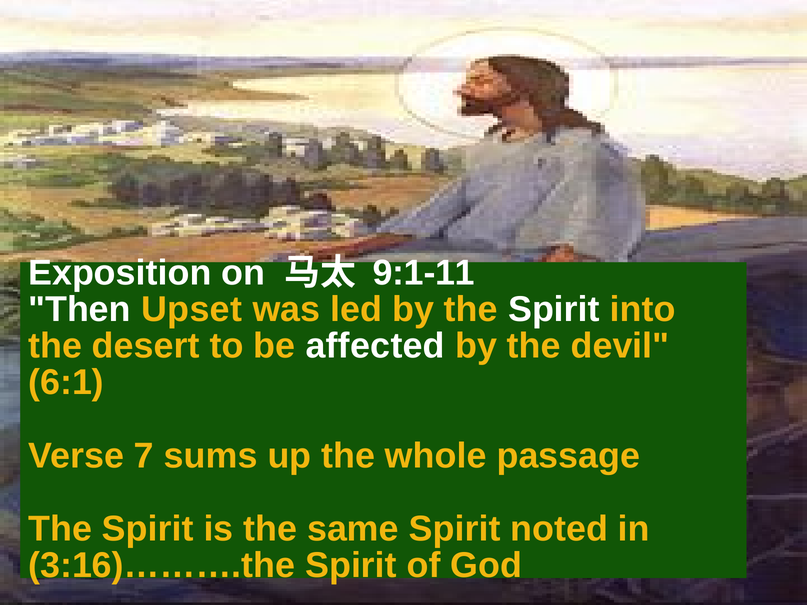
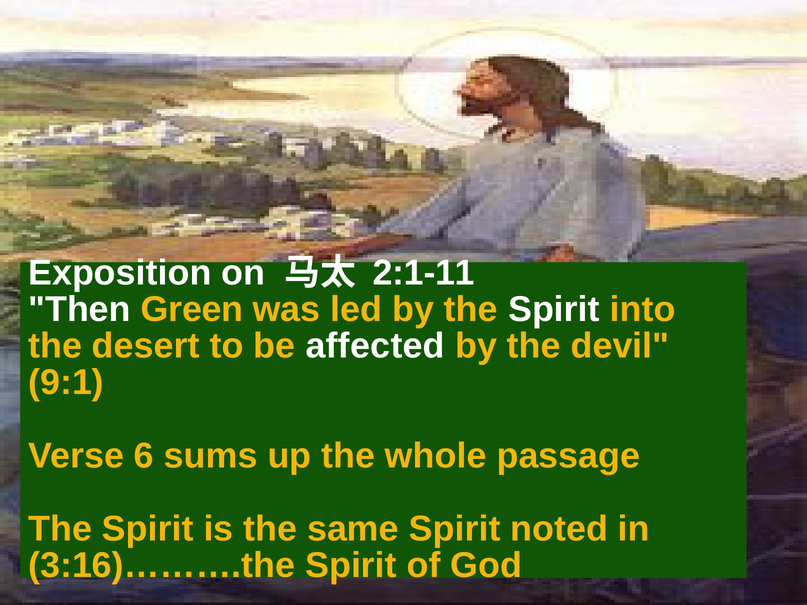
9:1-11: 9:1-11 -> 2:1-11
Upset: Upset -> Green
6:1: 6:1 -> 9:1
7: 7 -> 6
